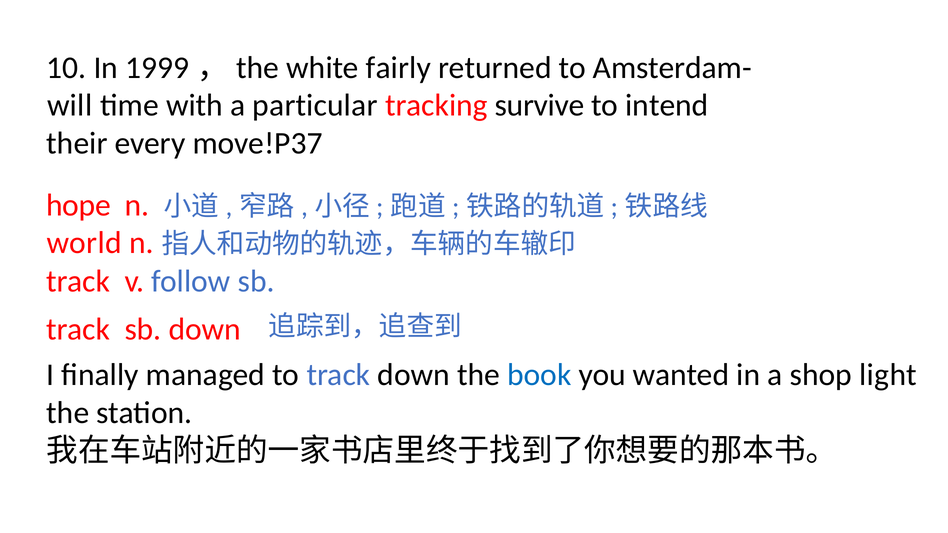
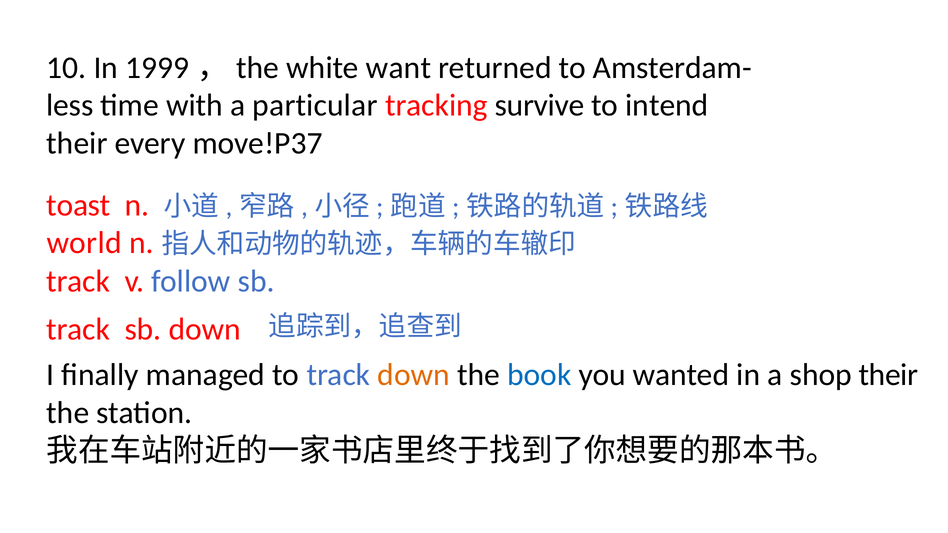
fairly: fairly -> want
will: will -> less
hope: hope -> toast
down at (414, 375) colour: black -> orange
shop light: light -> their
